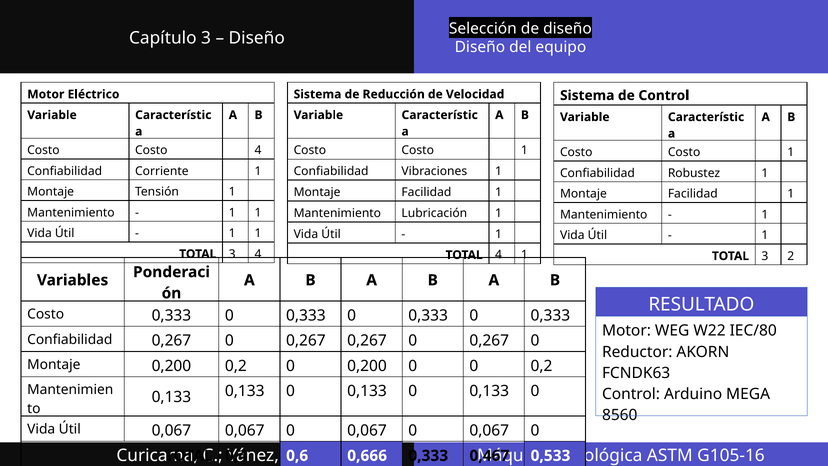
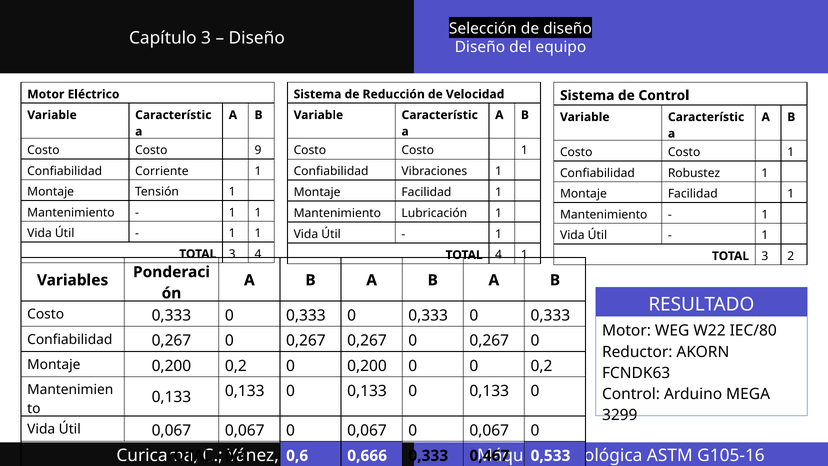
Costo 4: 4 -> 9
8560: 8560 -> 3299
